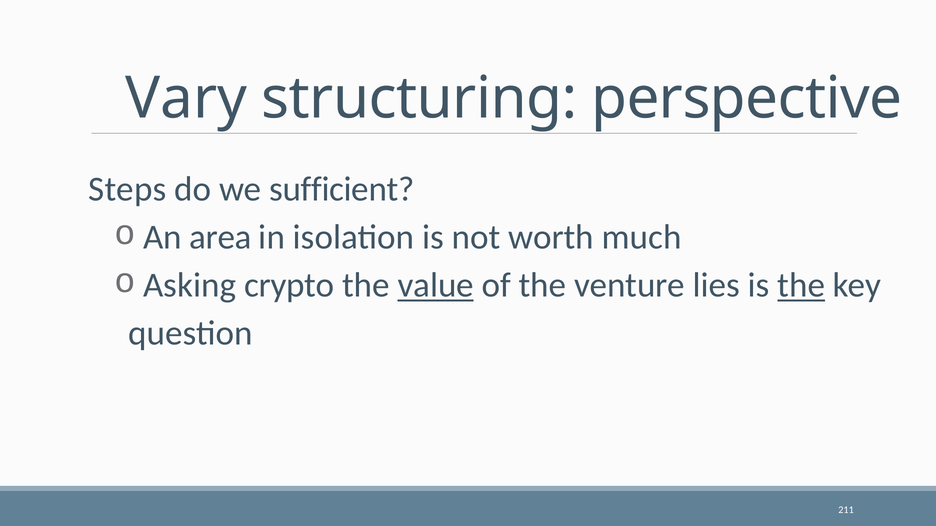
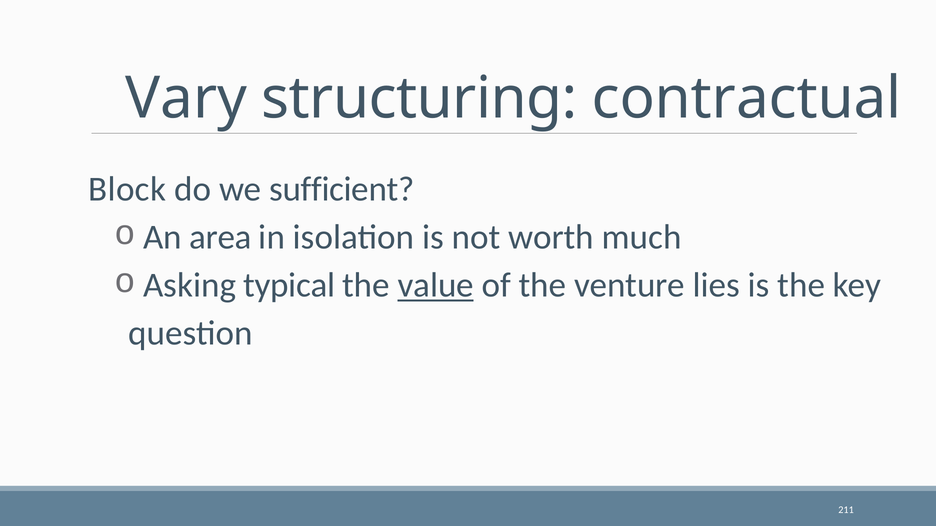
perspective: perspective -> contractual
Steps: Steps -> Block
crypto: crypto -> typical
the at (801, 286) underline: present -> none
